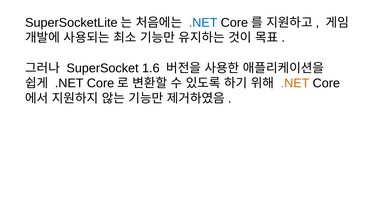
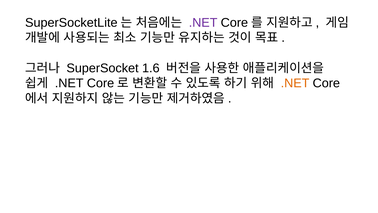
.NET at (203, 23) colour: blue -> purple
